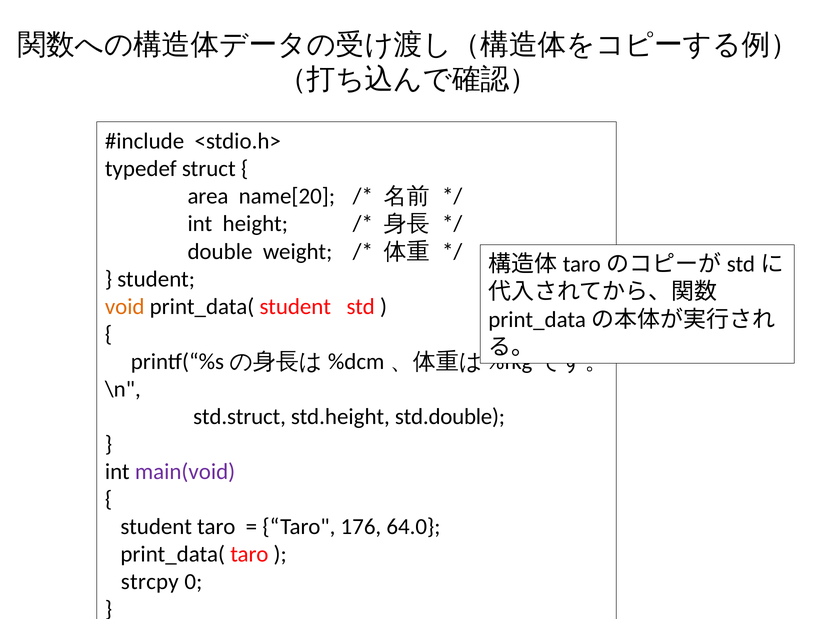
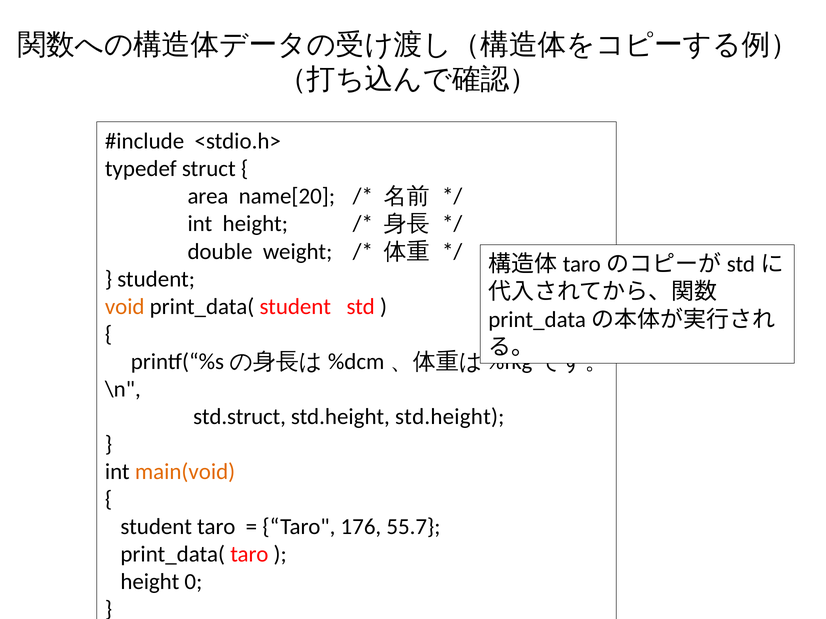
std.height std.double: std.double -> std.height
main(void colour: purple -> orange
64.0: 64.0 -> 55.7
strcpy at (150, 582): strcpy -> height
